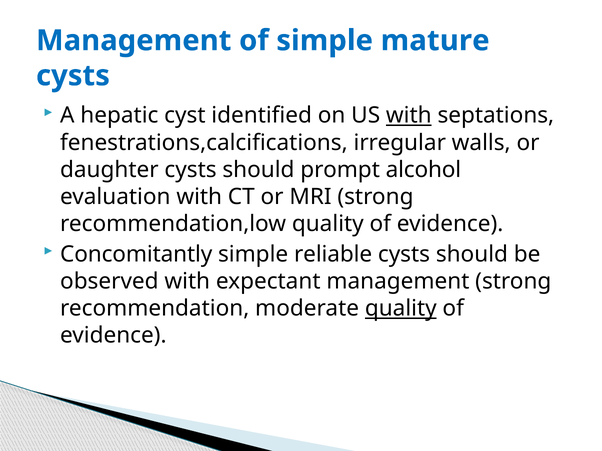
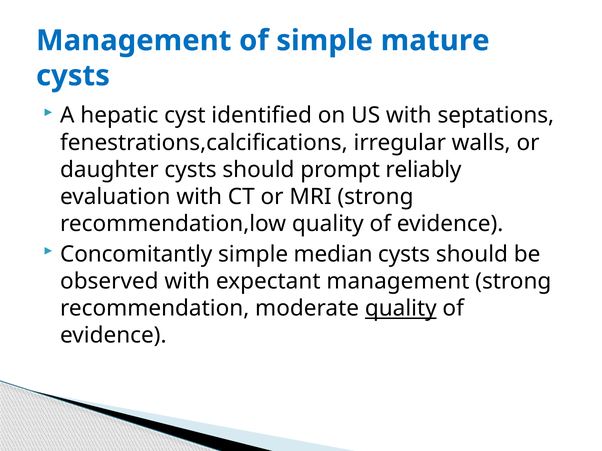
with at (409, 116) underline: present -> none
alcohol: alcohol -> reliably
reliable: reliable -> median
